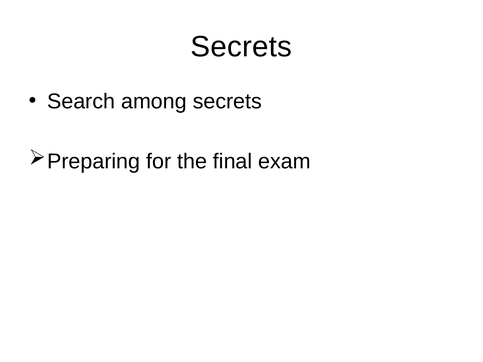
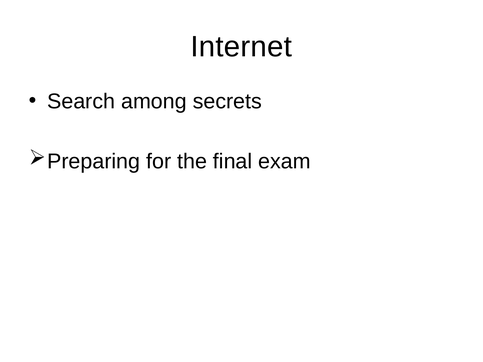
Secrets at (241, 47): Secrets -> Internet
